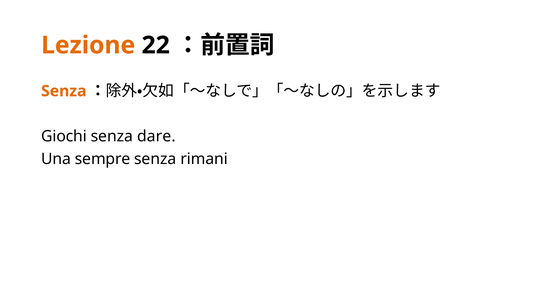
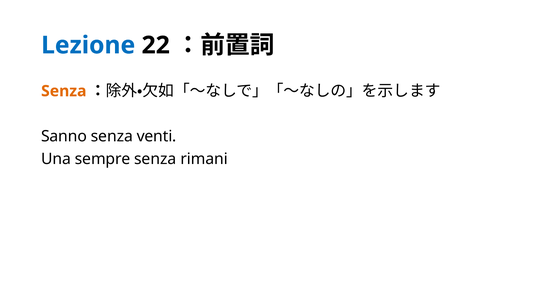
Lezione colour: orange -> blue
Giochi: Giochi -> Sanno
dare: dare -> venti
